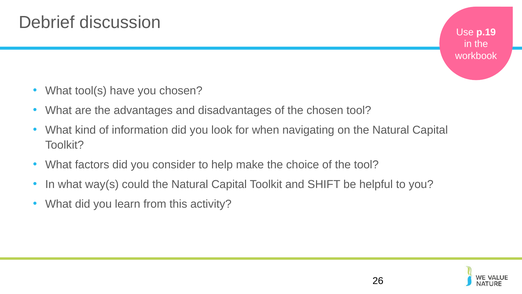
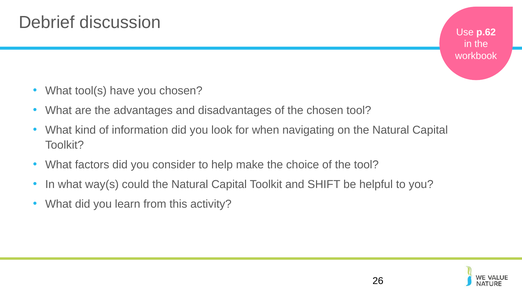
p.19: p.19 -> p.62
